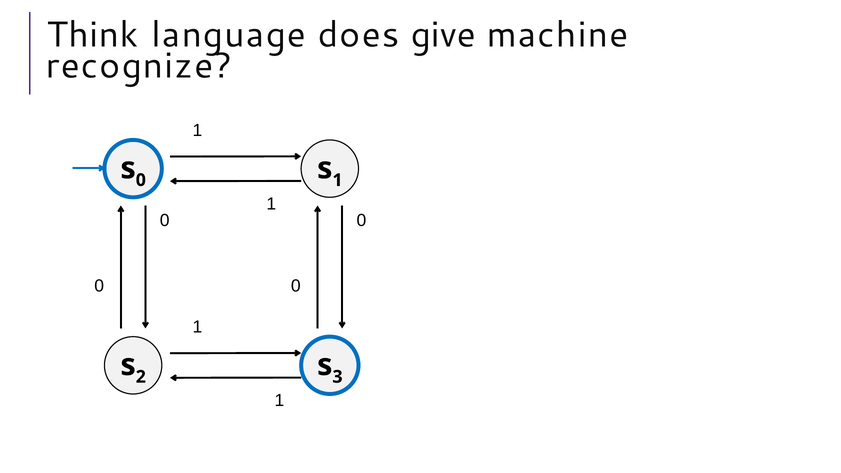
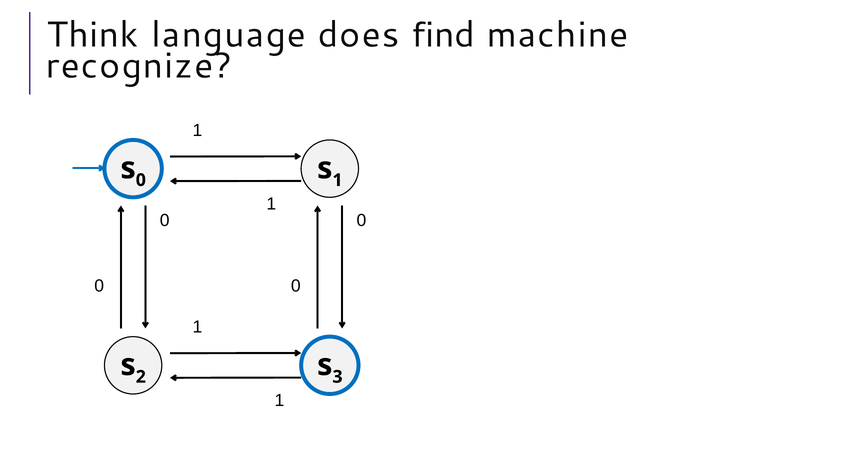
give: give -> find
